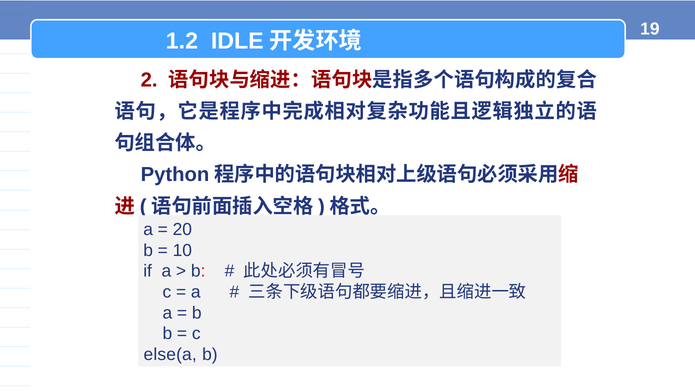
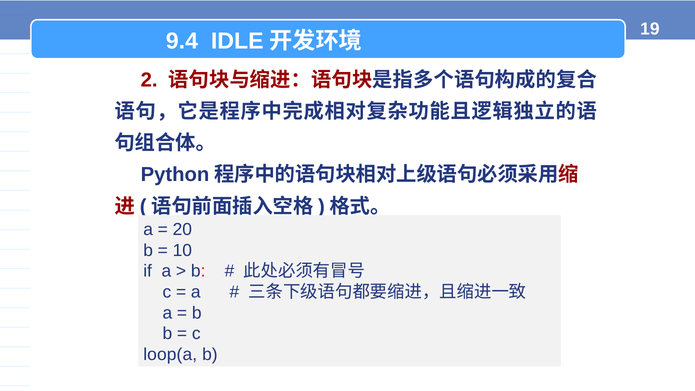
1.2: 1.2 -> 9.4
else(a: else(a -> loop(a
